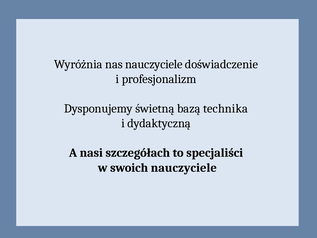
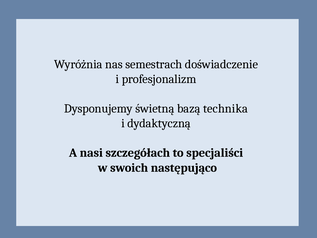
nas nauczyciele: nauczyciele -> semestrach
swoich nauczyciele: nauczyciele -> następująco
